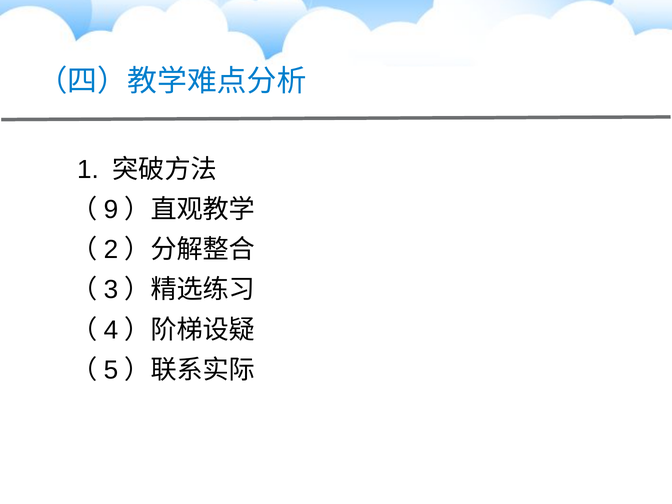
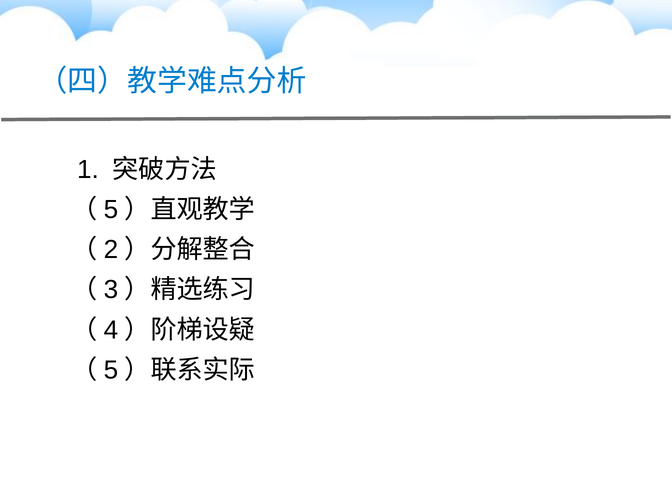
9 at (111, 210): 9 -> 5
